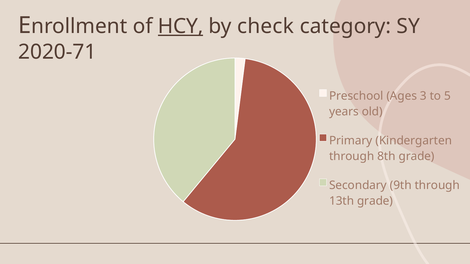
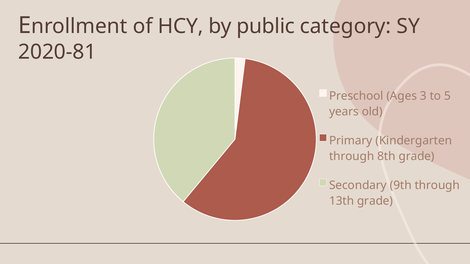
HCY underline: present -> none
check: check -> public
2020-71: 2020-71 -> 2020-81
